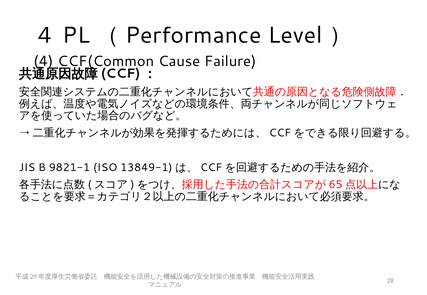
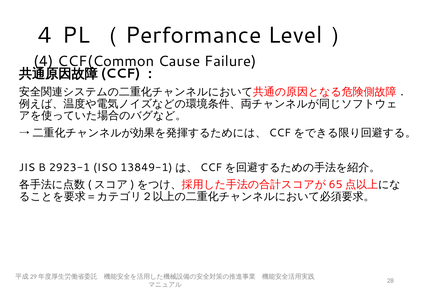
9821-1: 9821-1 -> 2923-1
